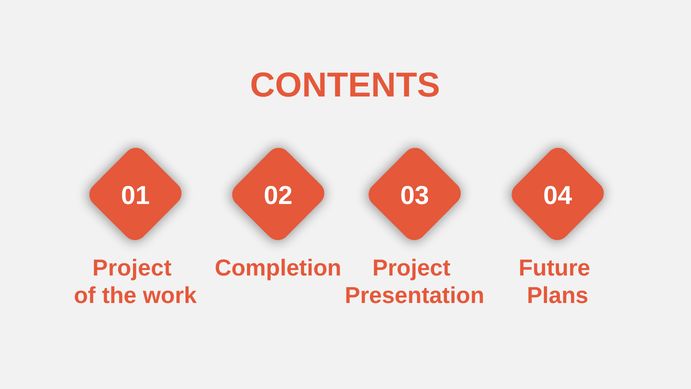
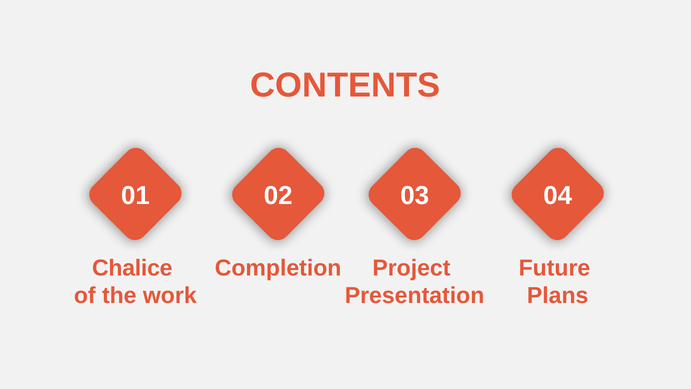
Project at (132, 268): Project -> Chalice
